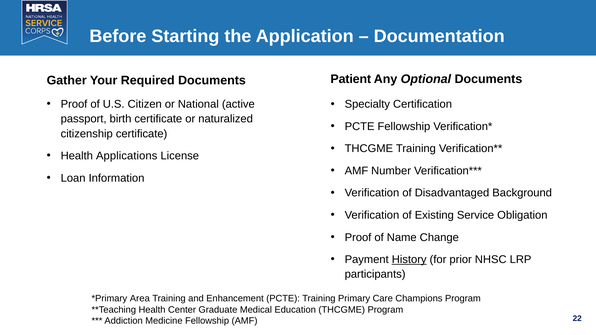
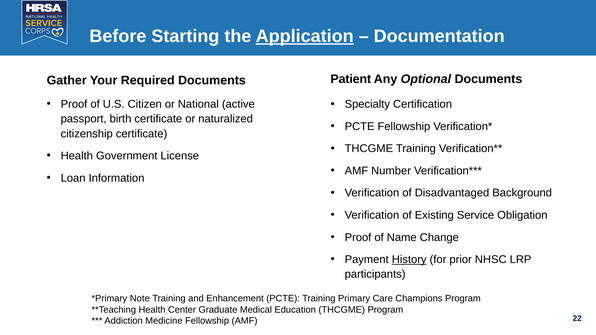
Application underline: none -> present
Applications: Applications -> Government
Area: Area -> Note
